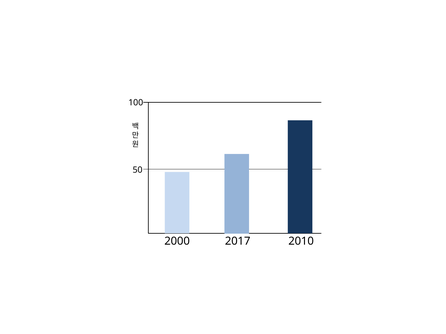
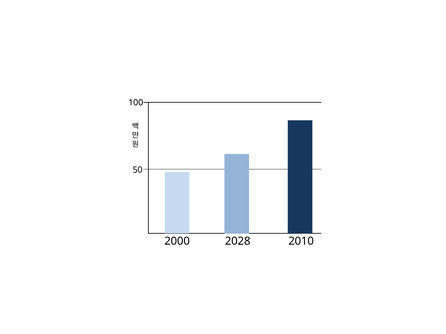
2017: 2017 -> 2028
